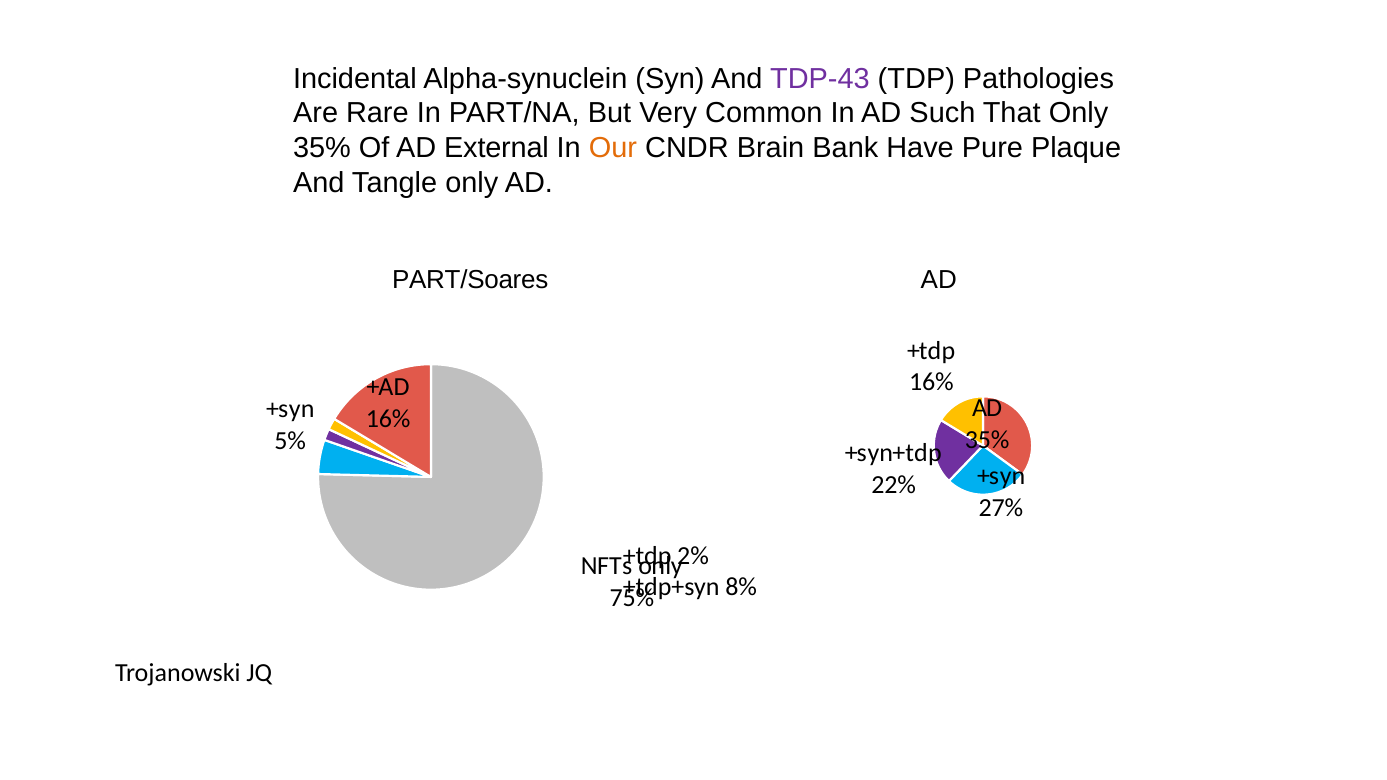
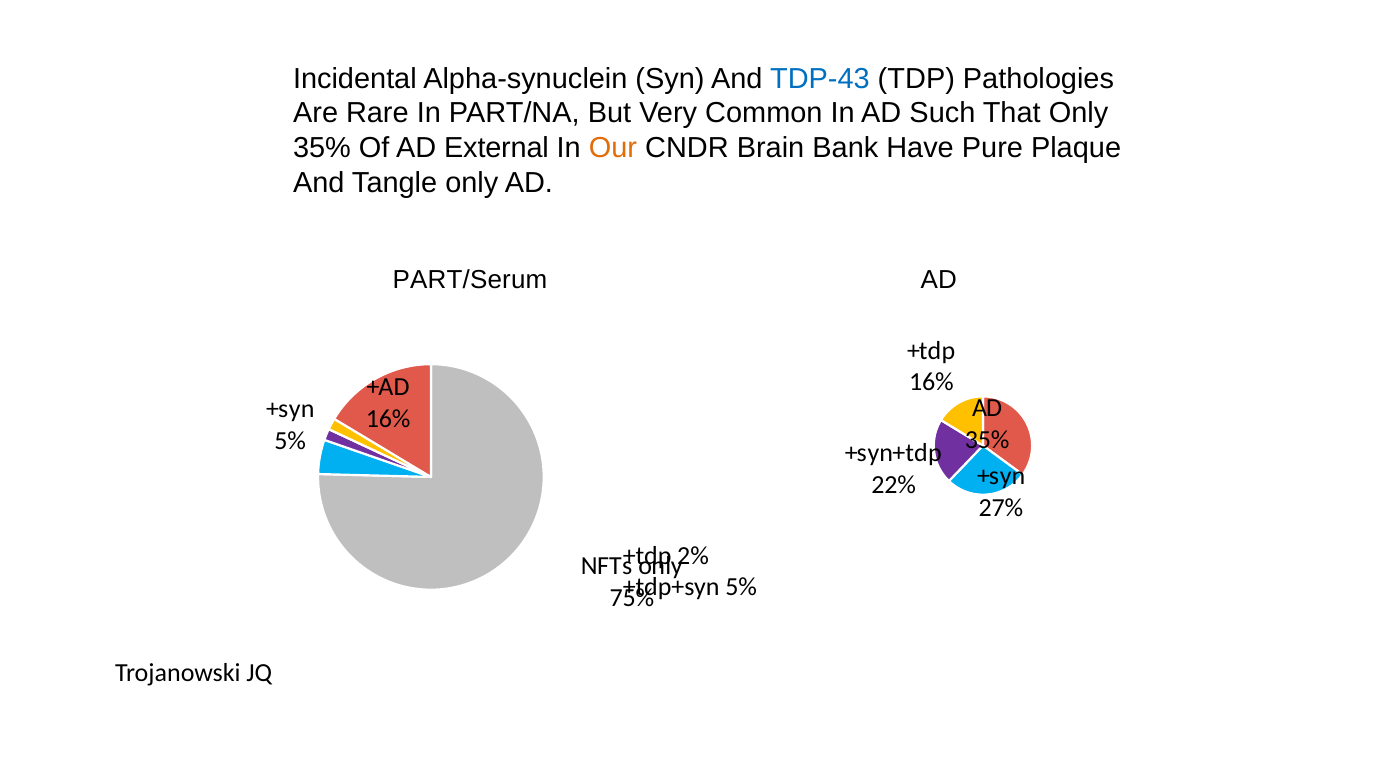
TDP-43 colour: purple -> blue
PART/Soares: PART/Soares -> PART/Serum
8% at (741, 587): 8% -> 5%
